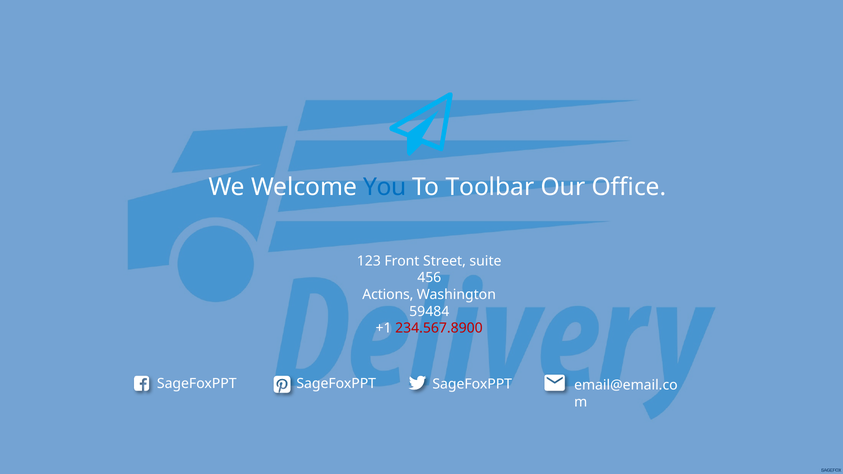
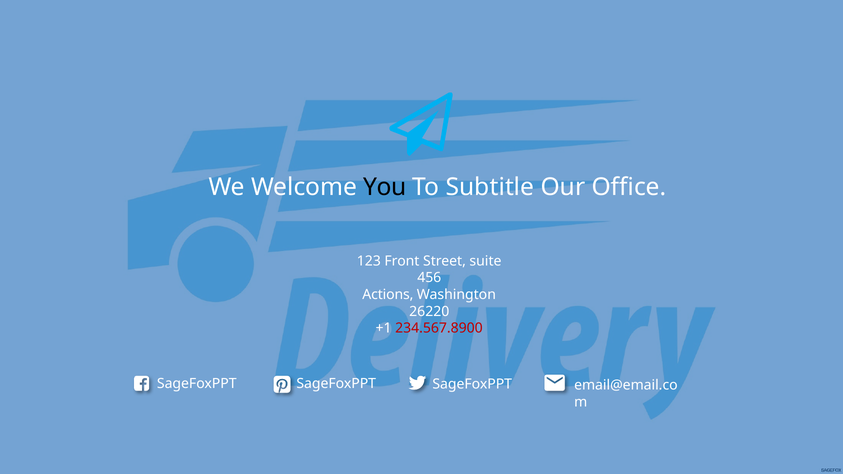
You colour: blue -> black
Toolbar: Toolbar -> Subtitle
59484: 59484 -> 26220
